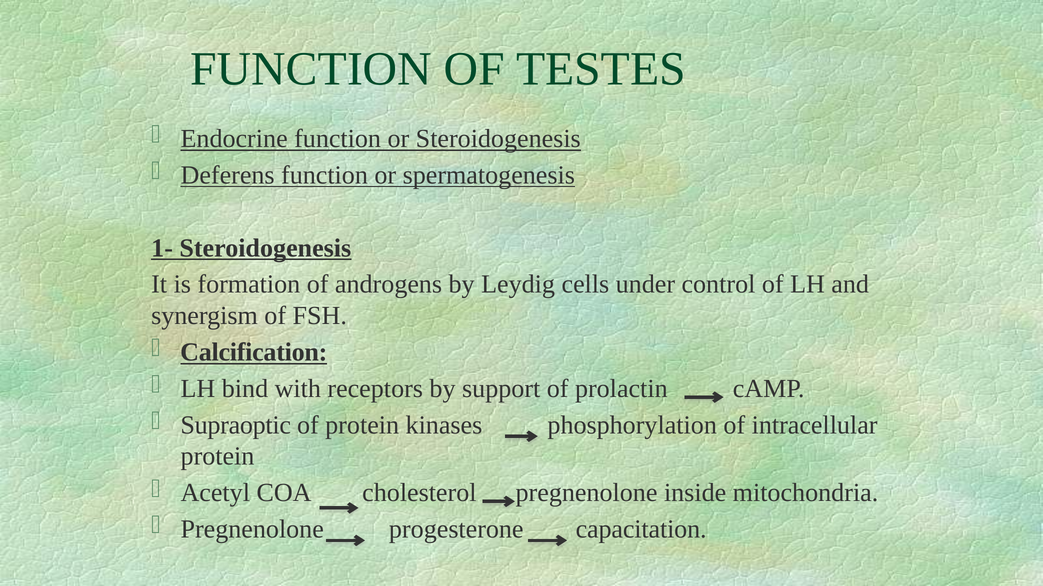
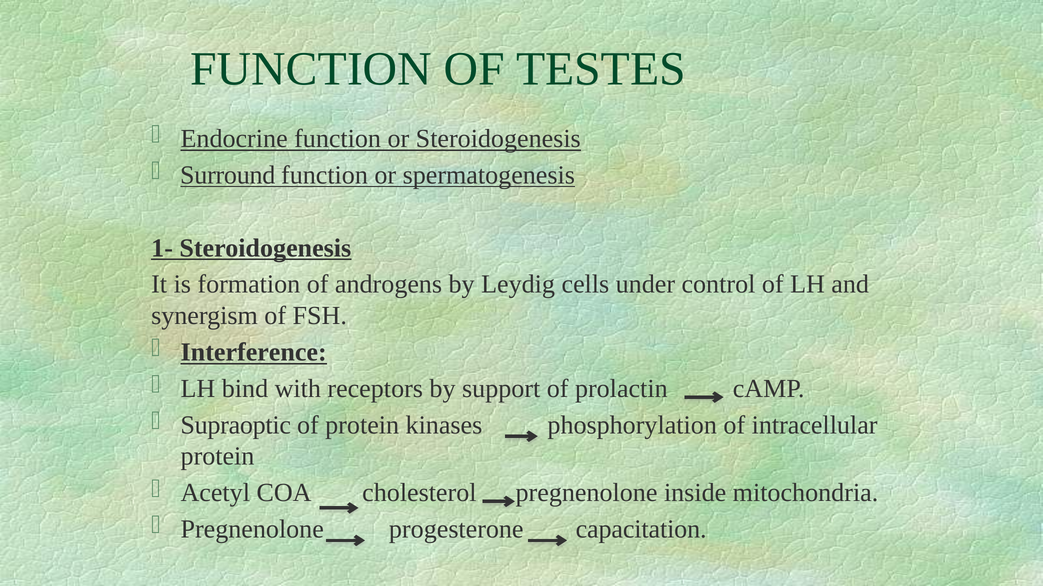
Deferens: Deferens -> Surround
Calcification: Calcification -> Interference
